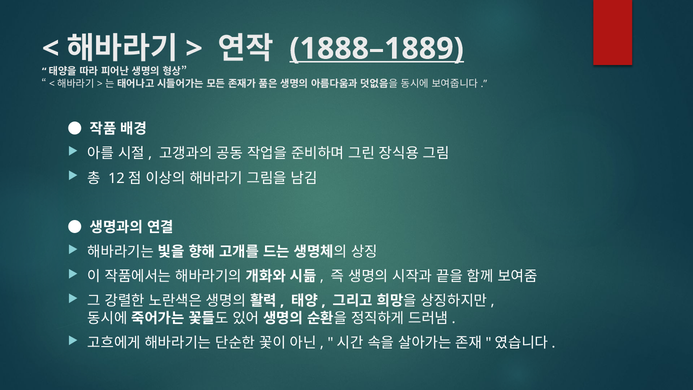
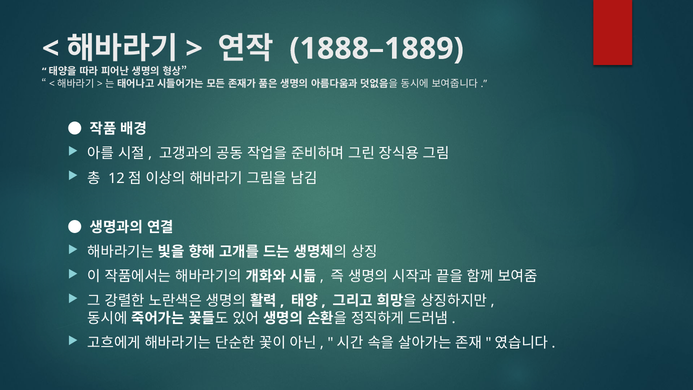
1888–1889 underline: present -> none
